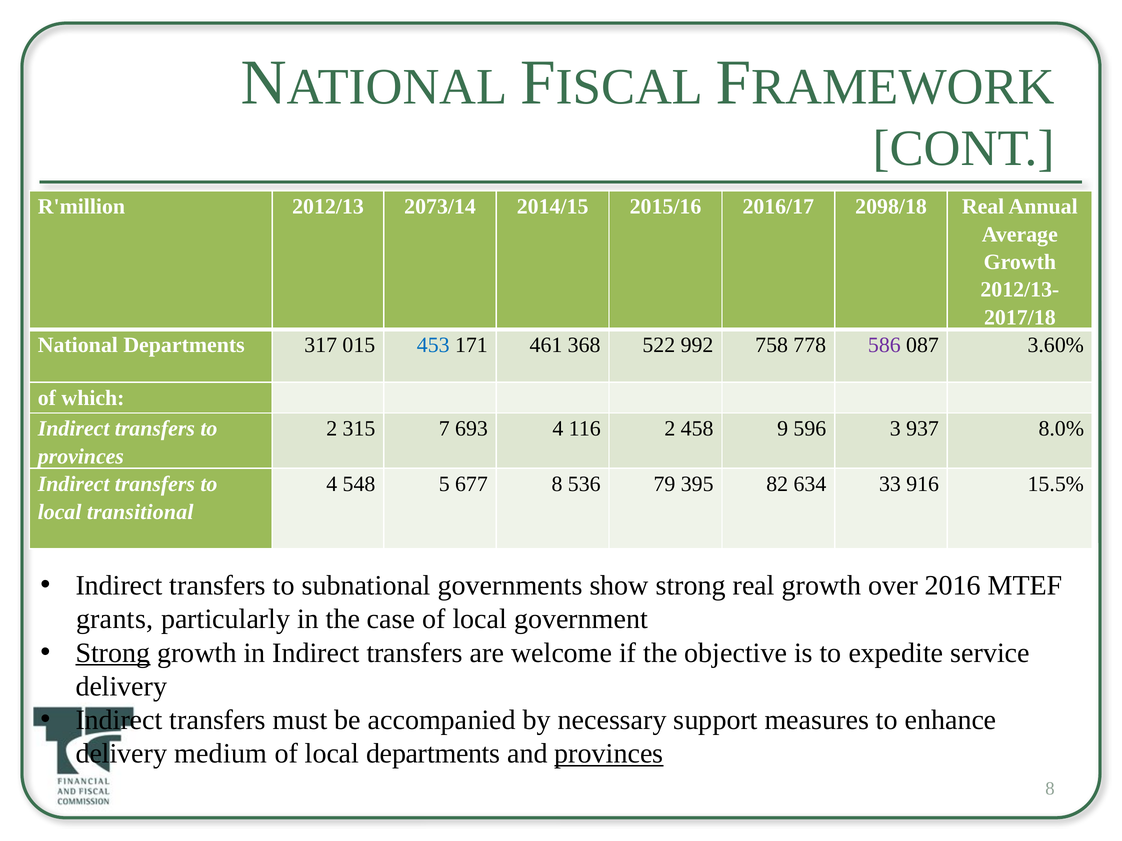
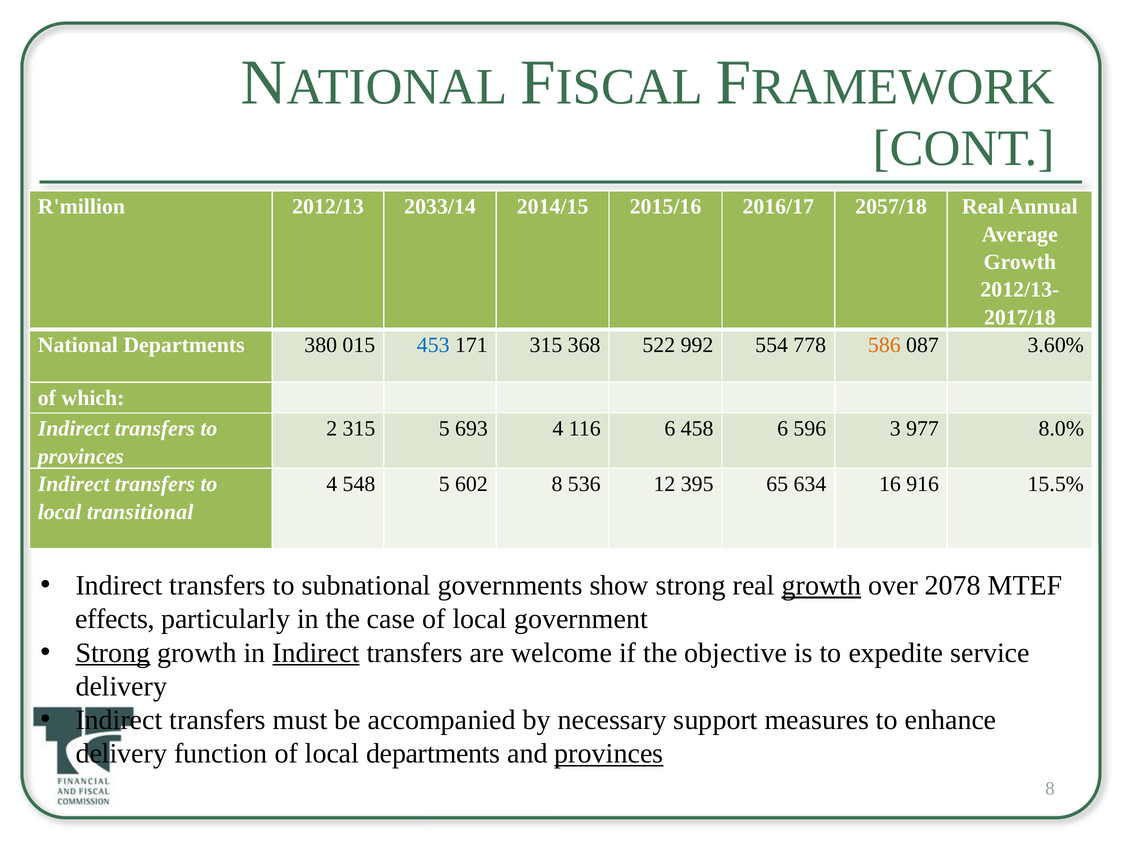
2073/14: 2073/14 -> 2033/14
2098/18: 2098/18 -> 2057/18
317: 317 -> 380
171 461: 461 -> 315
758: 758 -> 554
586 colour: purple -> orange
315 7: 7 -> 5
116 2: 2 -> 6
458 9: 9 -> 6
937: 937 -> 977
677: 677 -> 602
79: 79 -> 12
82: 82 -> 65
33: 33 -> 16
growth at (821, 586) underline: none -> present
2016: 2016 -> 2078
grants: grants -> effects
Indirect at (316, 653) underline: none -> present
medium: medium -> function
